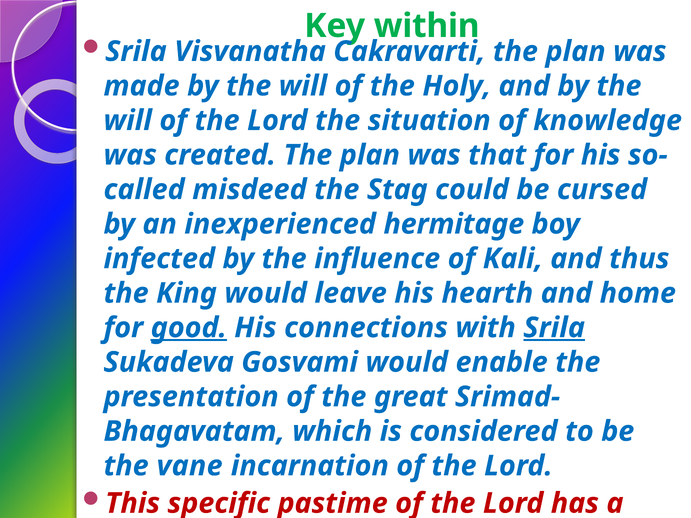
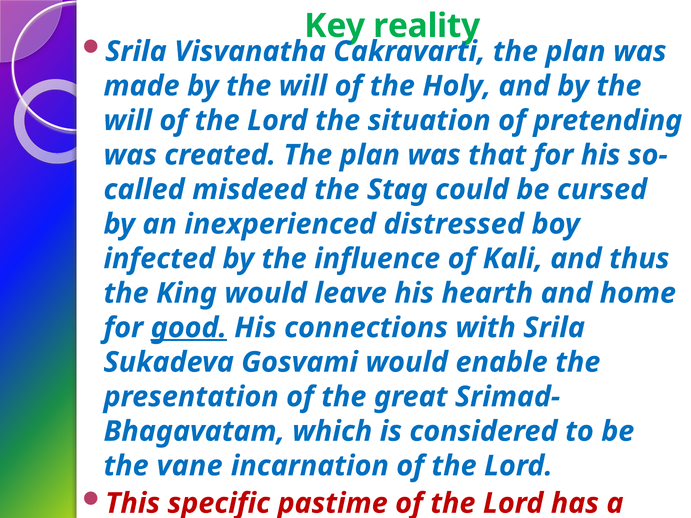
within: within -> reality
knowledge: knowledge -> pretending
hermitage: hermitage -> distressed
Srila at (554, 328) underline: present -> none
